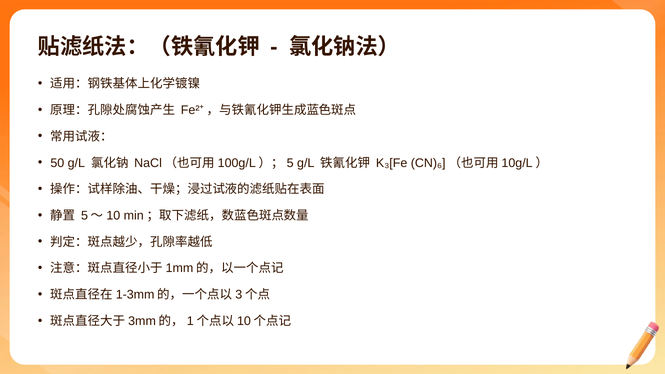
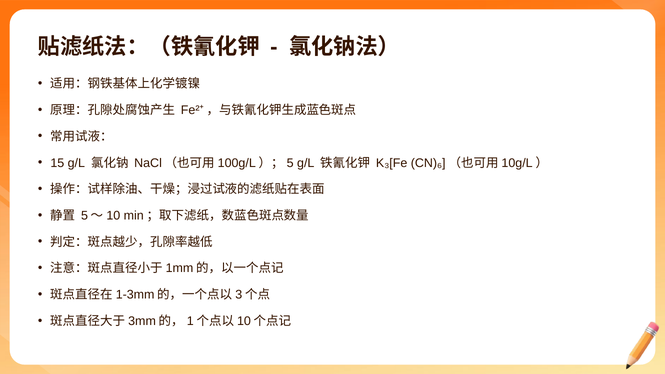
50: 50 -> 15
